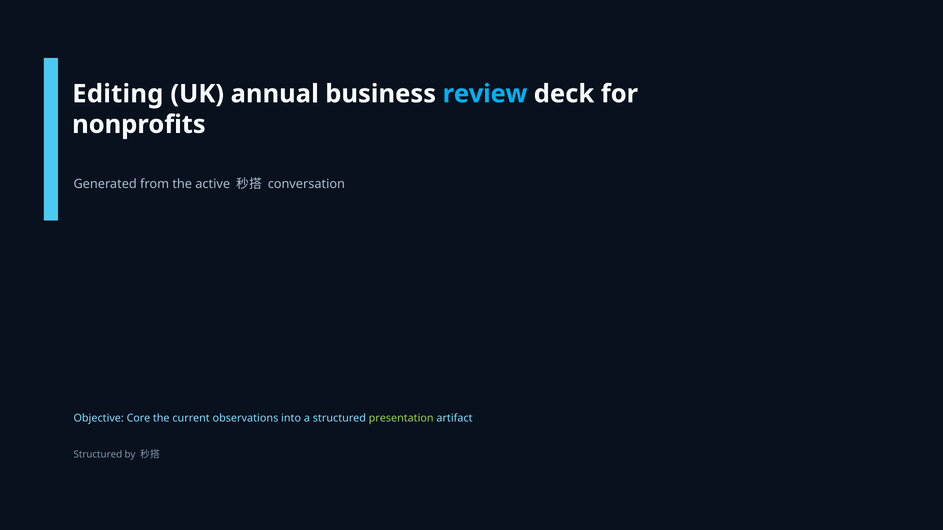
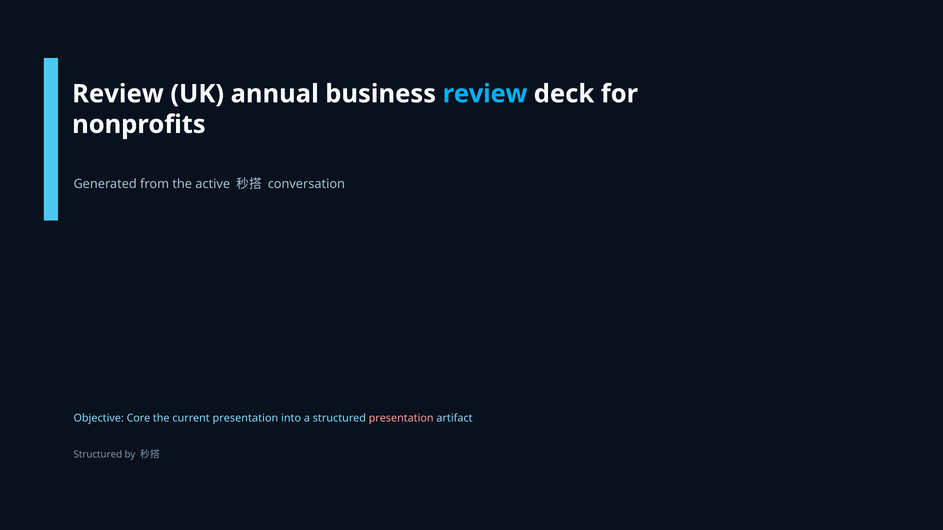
Editing at (118, 94): Editing -> Review
current observations: observations -> presentation
presentation at (401, 419) colour: light green -> pink
